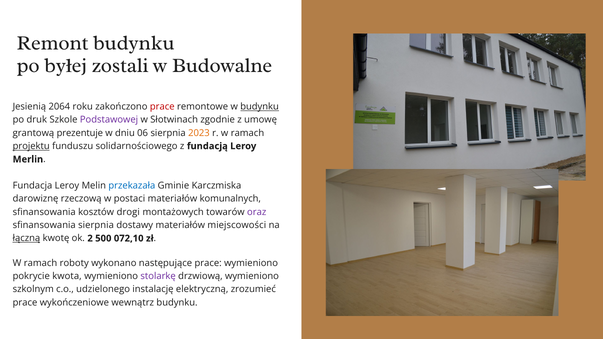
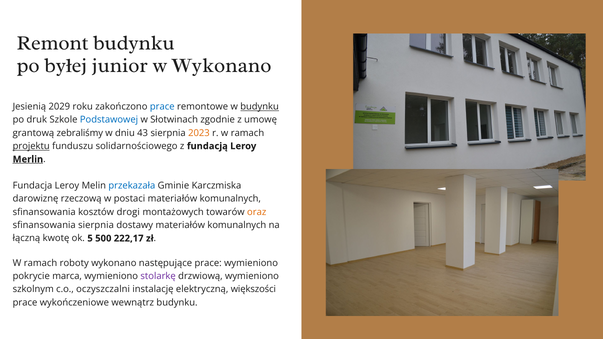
zostali: zostali -> junior
w Budowalne: Budowalne -> Wykonano
2064: 2064 -> 2029
prace at (162, 107) colour: red -> blue
Podstawowej colour: purple -> blue
prezentuje: prezentuje -> zebraliśmy
06: 06 -> 43
Merlin underline: none -> present
oraz colour: purple -> orange
dostawy materiałów miejscowości: miejscowości -> komunalnych
łączną underline: present -> none
2: 2 -> 5
072,10: 072,10 -> 222,17
kwota: kwota -> marca
udzielonego: udzielonego -> oczyszczalni
zrozumieć: zrozumieć -> większości
